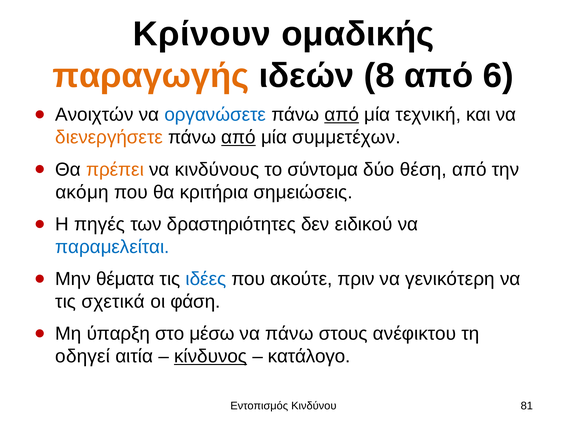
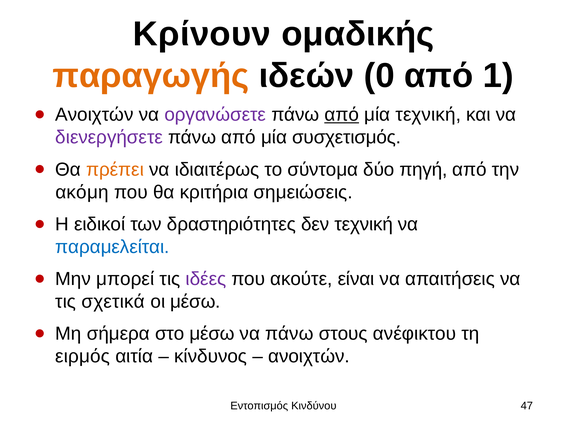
8: 8 -> 0
6: 6 -> 1
οργανώσετε colour: blue -> purple
διενεργήσετε colour: orange -> purple
από at (239, 137) underline: present -> none
συμμετέχων: συμμετέχων -> συσχετισμός
κινδύνους: κινδύνους -> ιδιαιτέρως
θέση: θέση -> πηγή
πηγές: πηγές -> ειδικοί
δεν ειδικού: ειδικού -> τεχνική
θέματα: θέματα -> μπορεί
ιδέες colour: blue -> purple
πριν: πριν -> είναι
γενικότερη: γενικότερη -> απαιτήσεις
οι φάση: φάση -> μέσω
ύπαρξη: ύπαρξη -> σήμερα
οδηγεί: οδηγεί -> ειρμός
κίνδυνος underline: present -> none
κατάλογο at (309, 357): κατάλογο -> ανοιχτών
81: 81 -> 47
